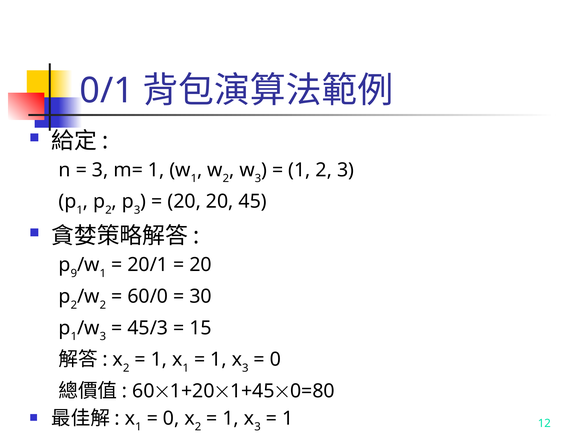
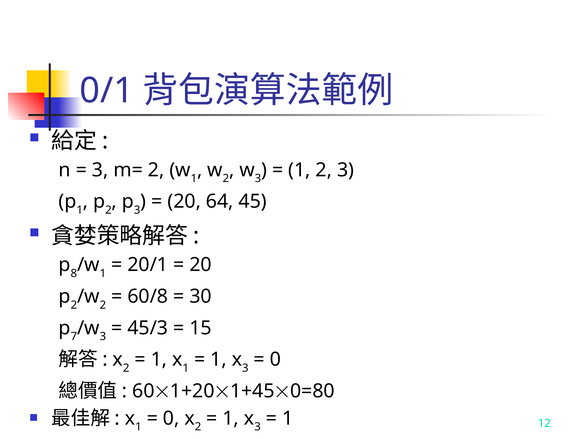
m= 1: 1 -> 2
20 20: 20 -> 64
9: 9 -> 8
60/0: 60/0 -> 60/8
1 at (74, 337): 1 -> 7
